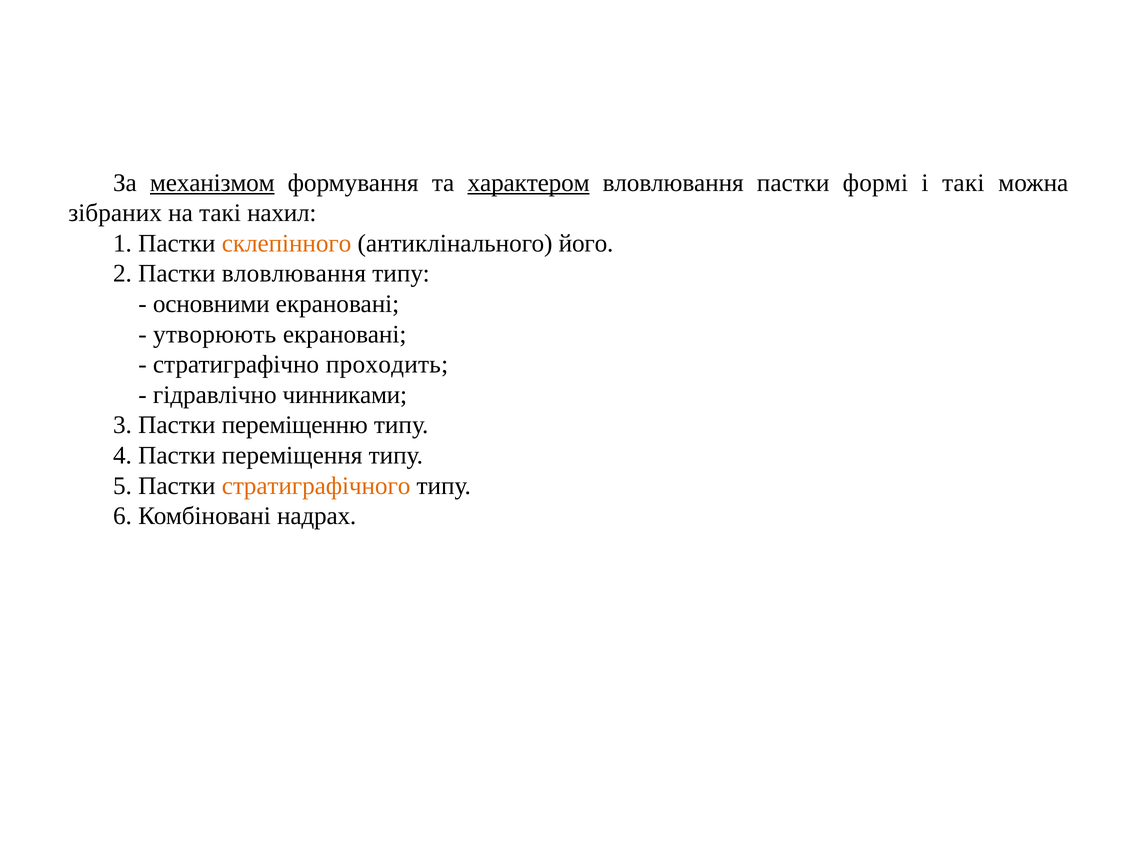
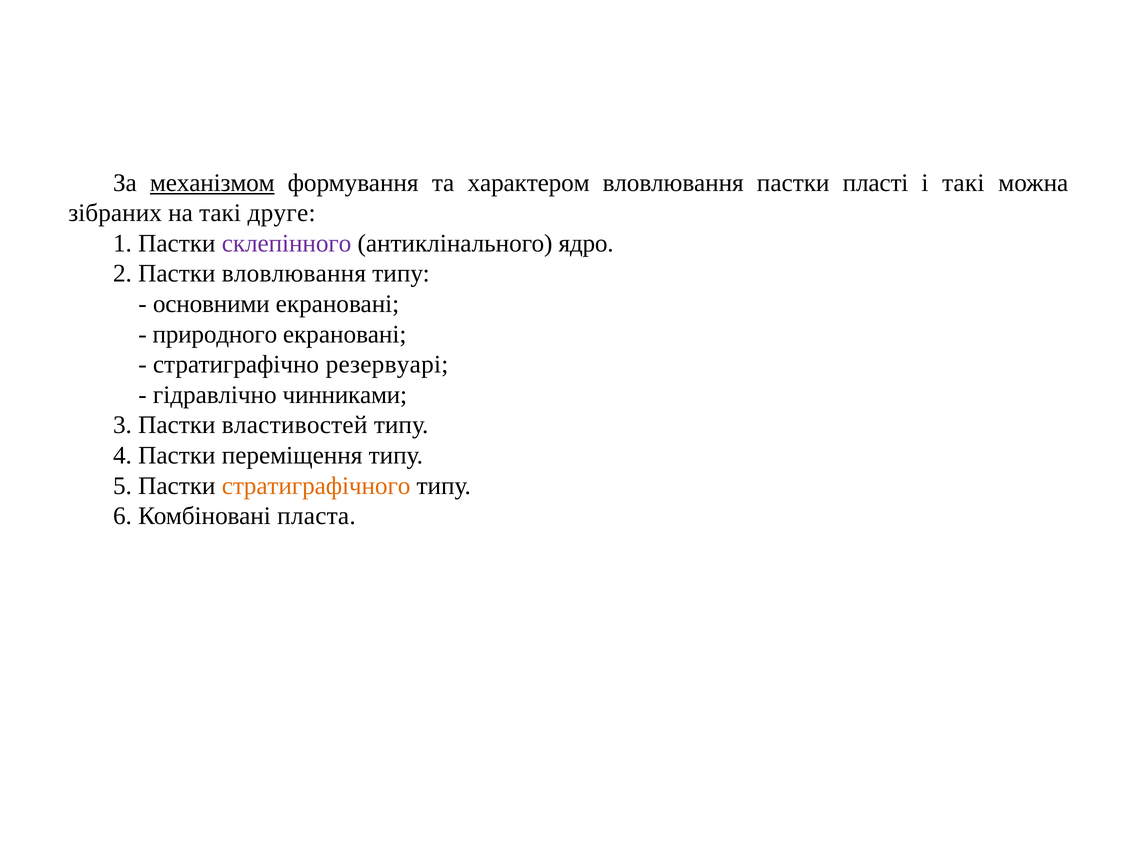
характером underline: present -> none
формі: формі -> пласті
нахил: нахил -> друге
склепінного colour: orange -> purple
його: його -> ядро
утворюють: утворюють -> природного
проходить: проходить -> резервуарі
переміщенню: переміщенню -> властивостей
надрах: надрах -> пласта
